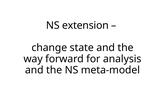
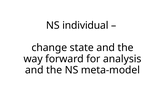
extension: extension -> individual
